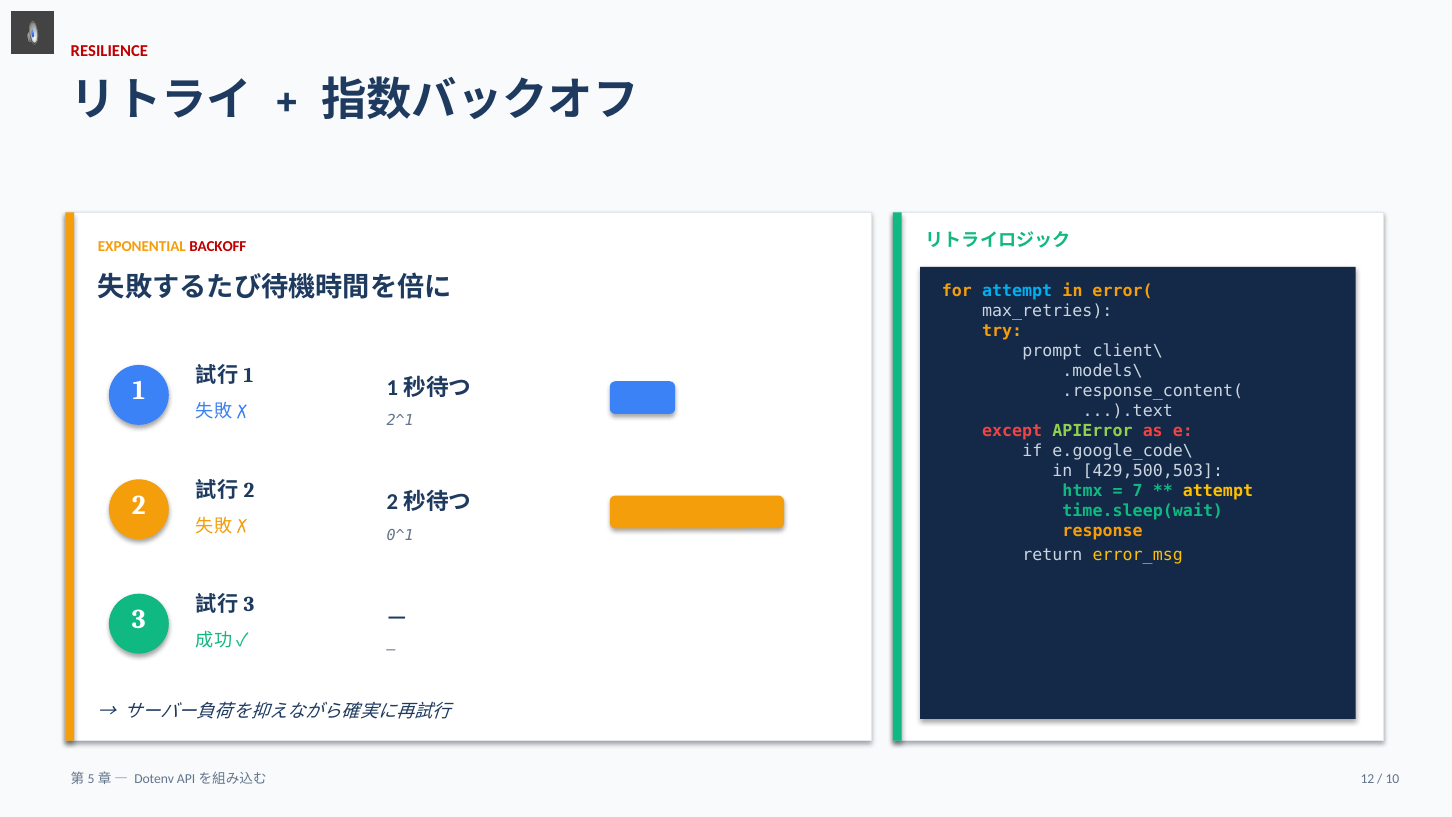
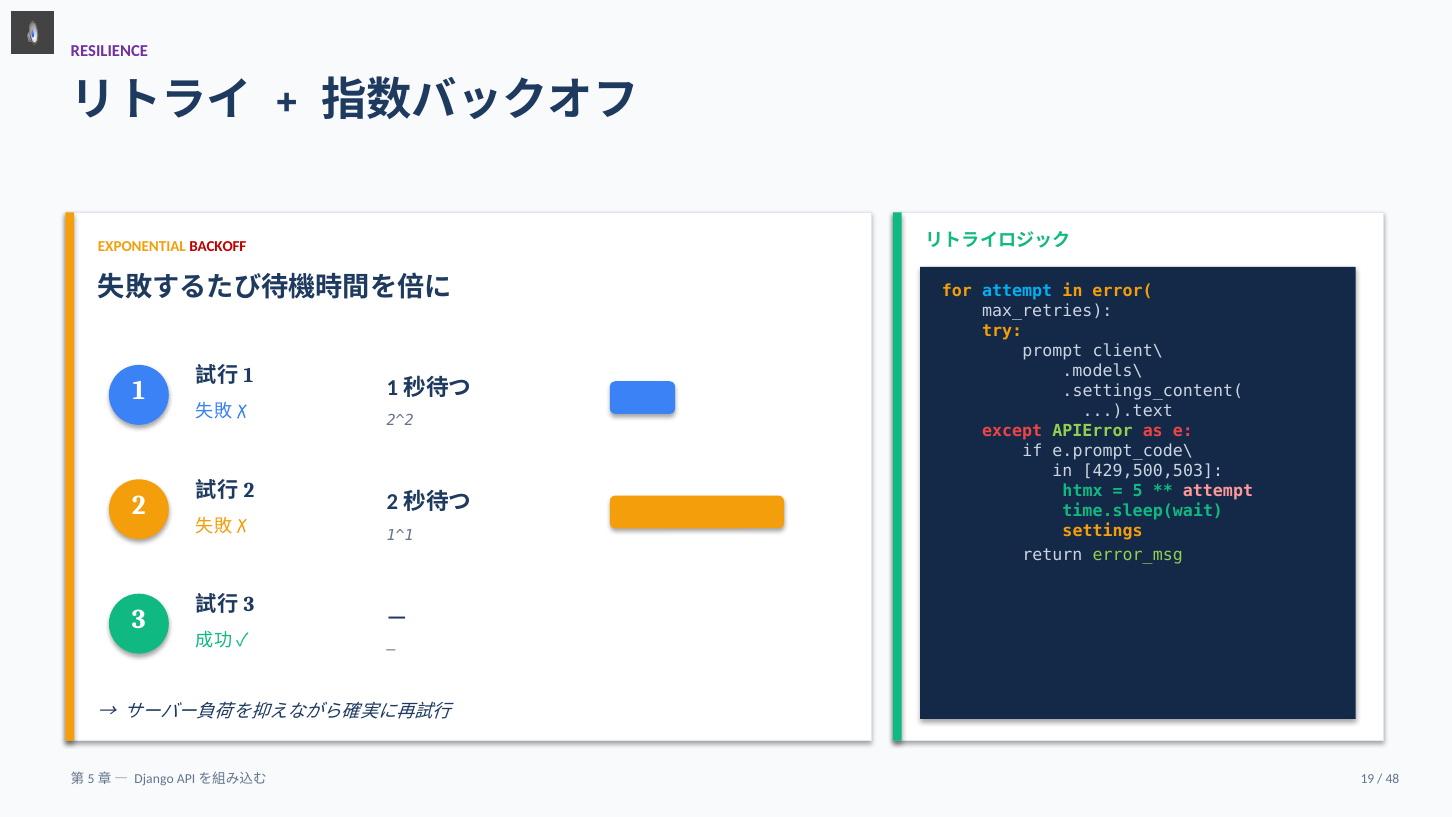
RESILIENCE colour: red -> purple
.response_content(: .response_content( -> .settings_content(
2^1: 2^1 -> 2^2
e.google_code\: e.google_code\ -> e.prompt_code\
7: 7 -> 5
attempt at (1218, 491) colour: yellow -> pink
response: response -> settings
0^1: 0^1 -> 1^1
error_msg colour: yellow -> light green
Dotenv: Dotenv -> Django
12: 12 -> 19
10: 10 -> 48
